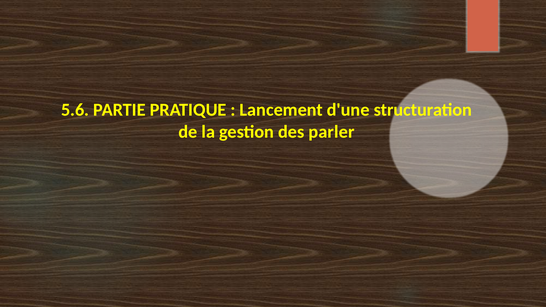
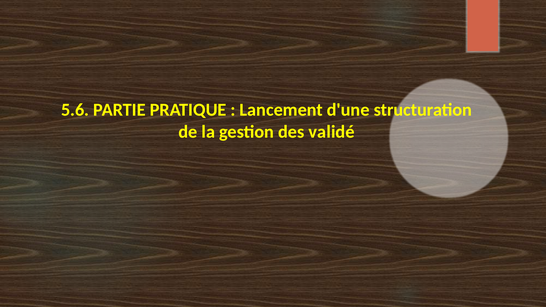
parler: parler -> validé
